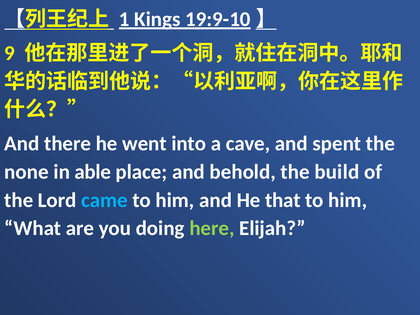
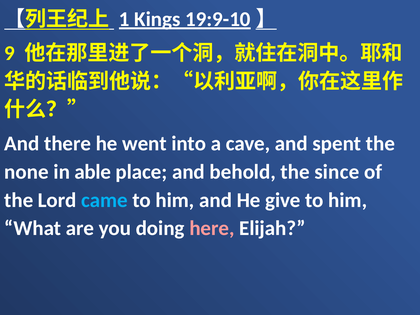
build: build -> since
that: that -> give
here colour: light green -> pink
